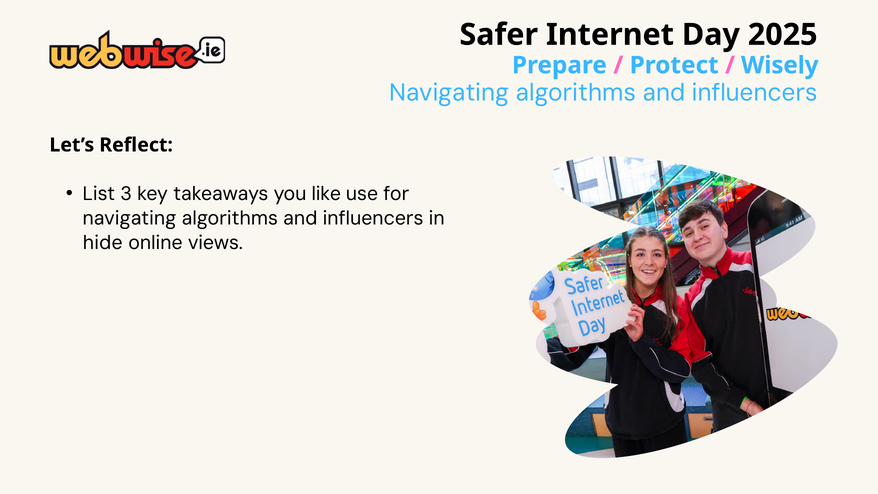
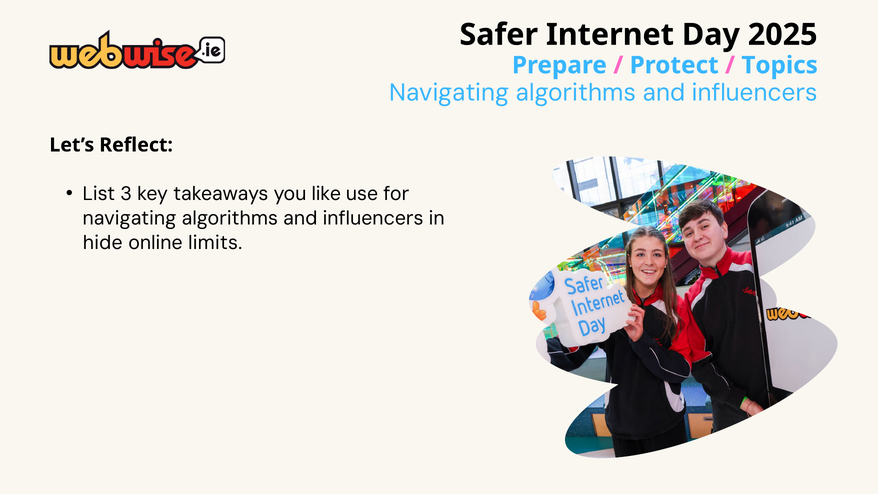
Wisely: Wisely -> Topics
views: views -> limits
